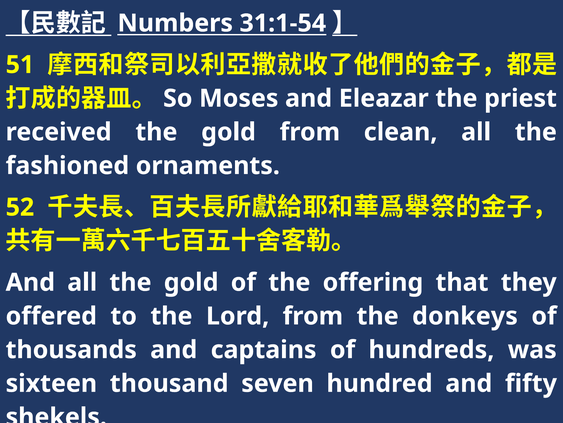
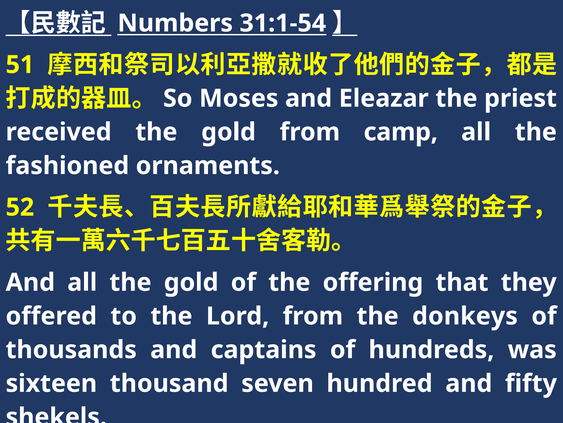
clean: clean -> camp
